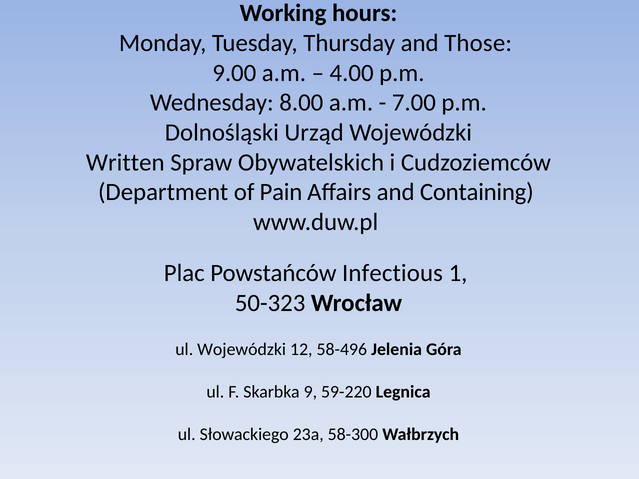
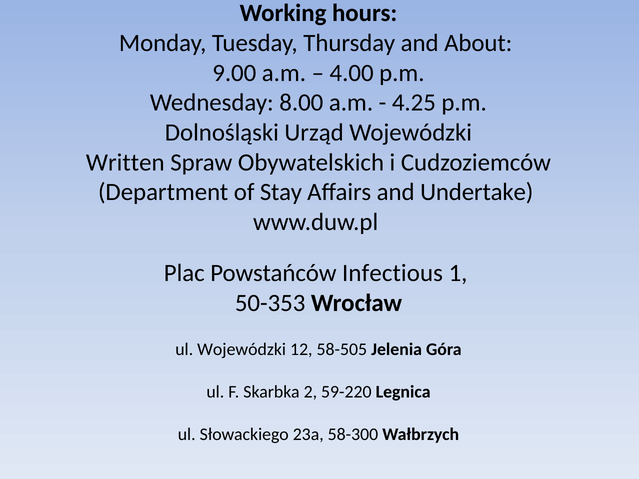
Those: Those -> About
7.00: 7.00 -> 4.25
Pain: Pain -> Stay
Containing: Containing -> Undertake
50-323: 50-323 -> 50-353
58-496: 58-496 -> 58-505
9: 9 -> 2
